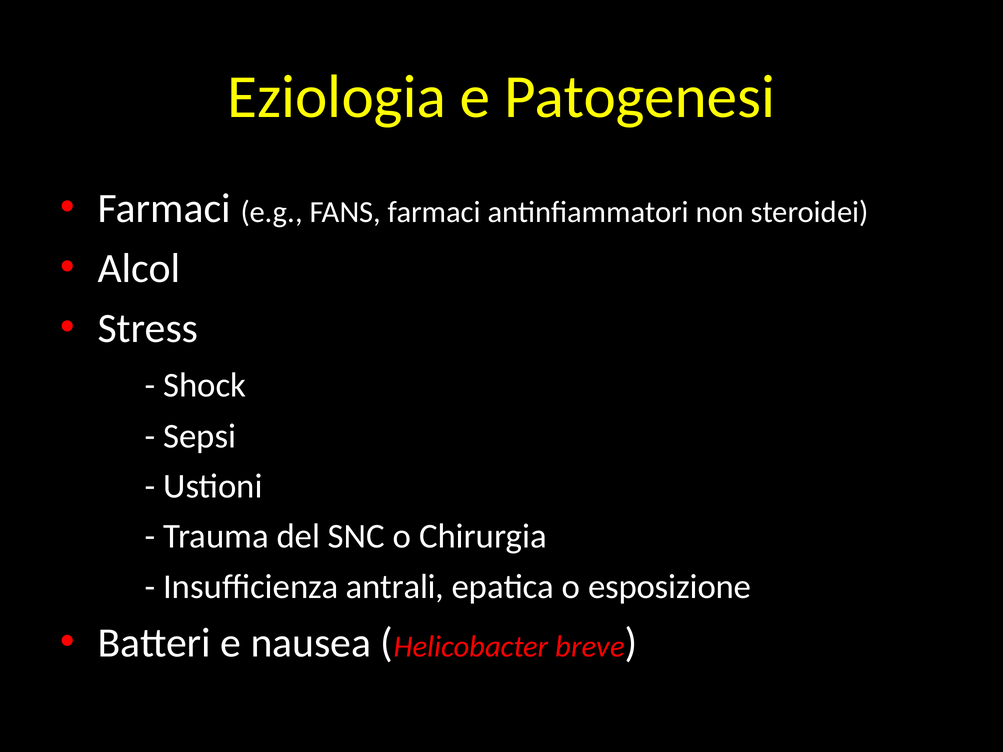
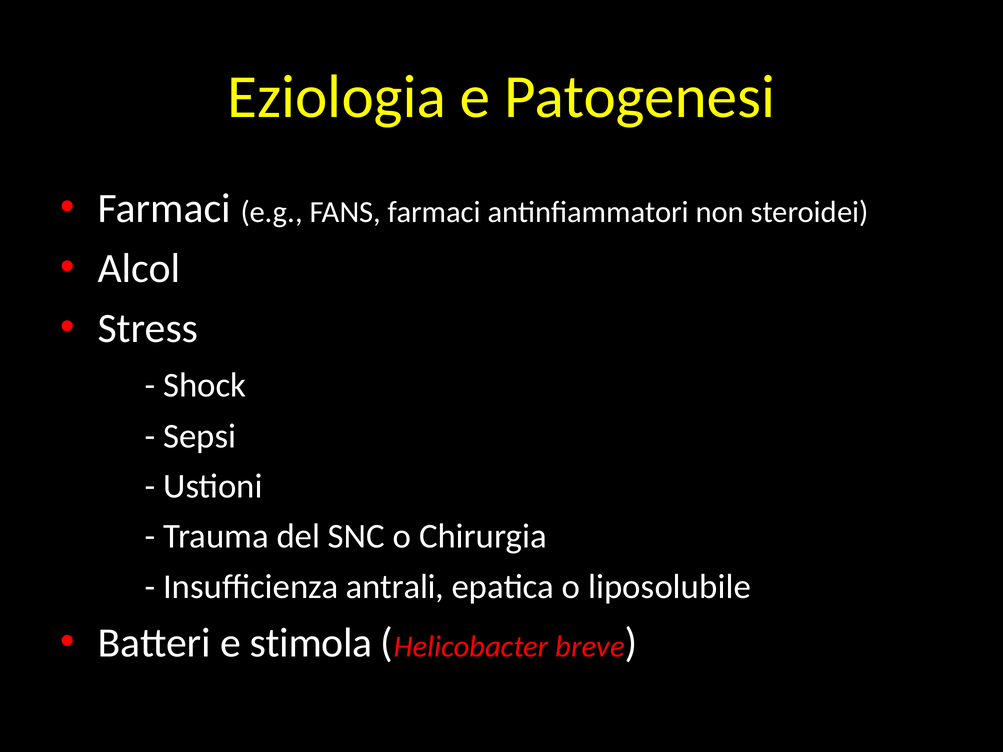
esposizione: esposizione -> liposolubile
nausea: nausea -> stimola
